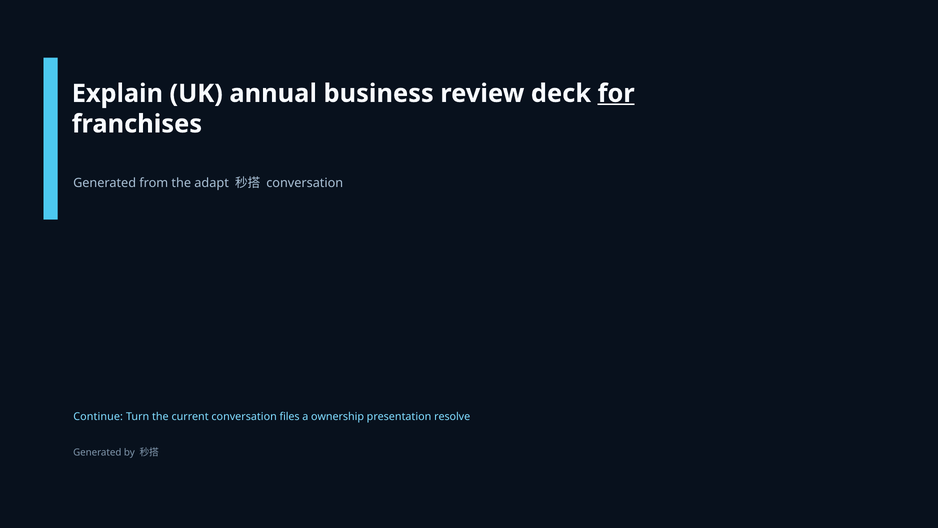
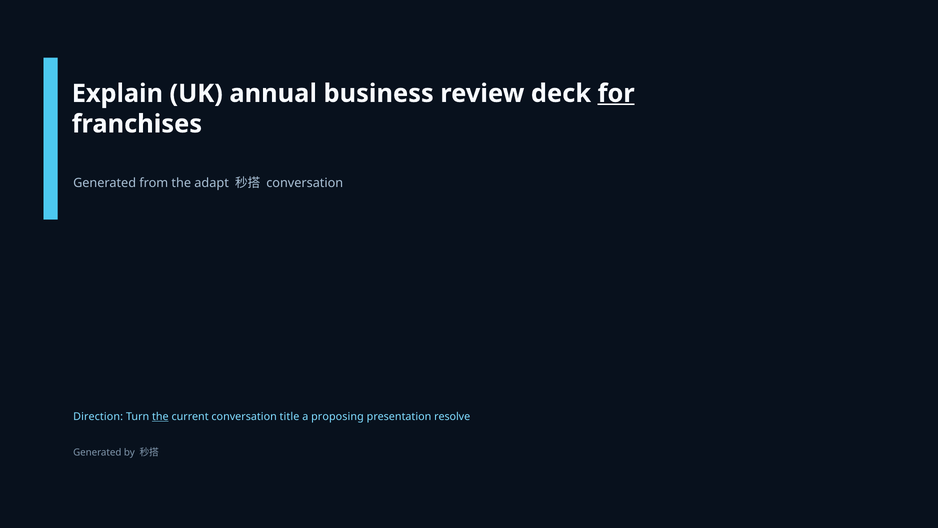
Continue: Continue -> Direction
the at (160, 416) underline: none -> present
files: files -> title
ownership: ownership -> proposing
